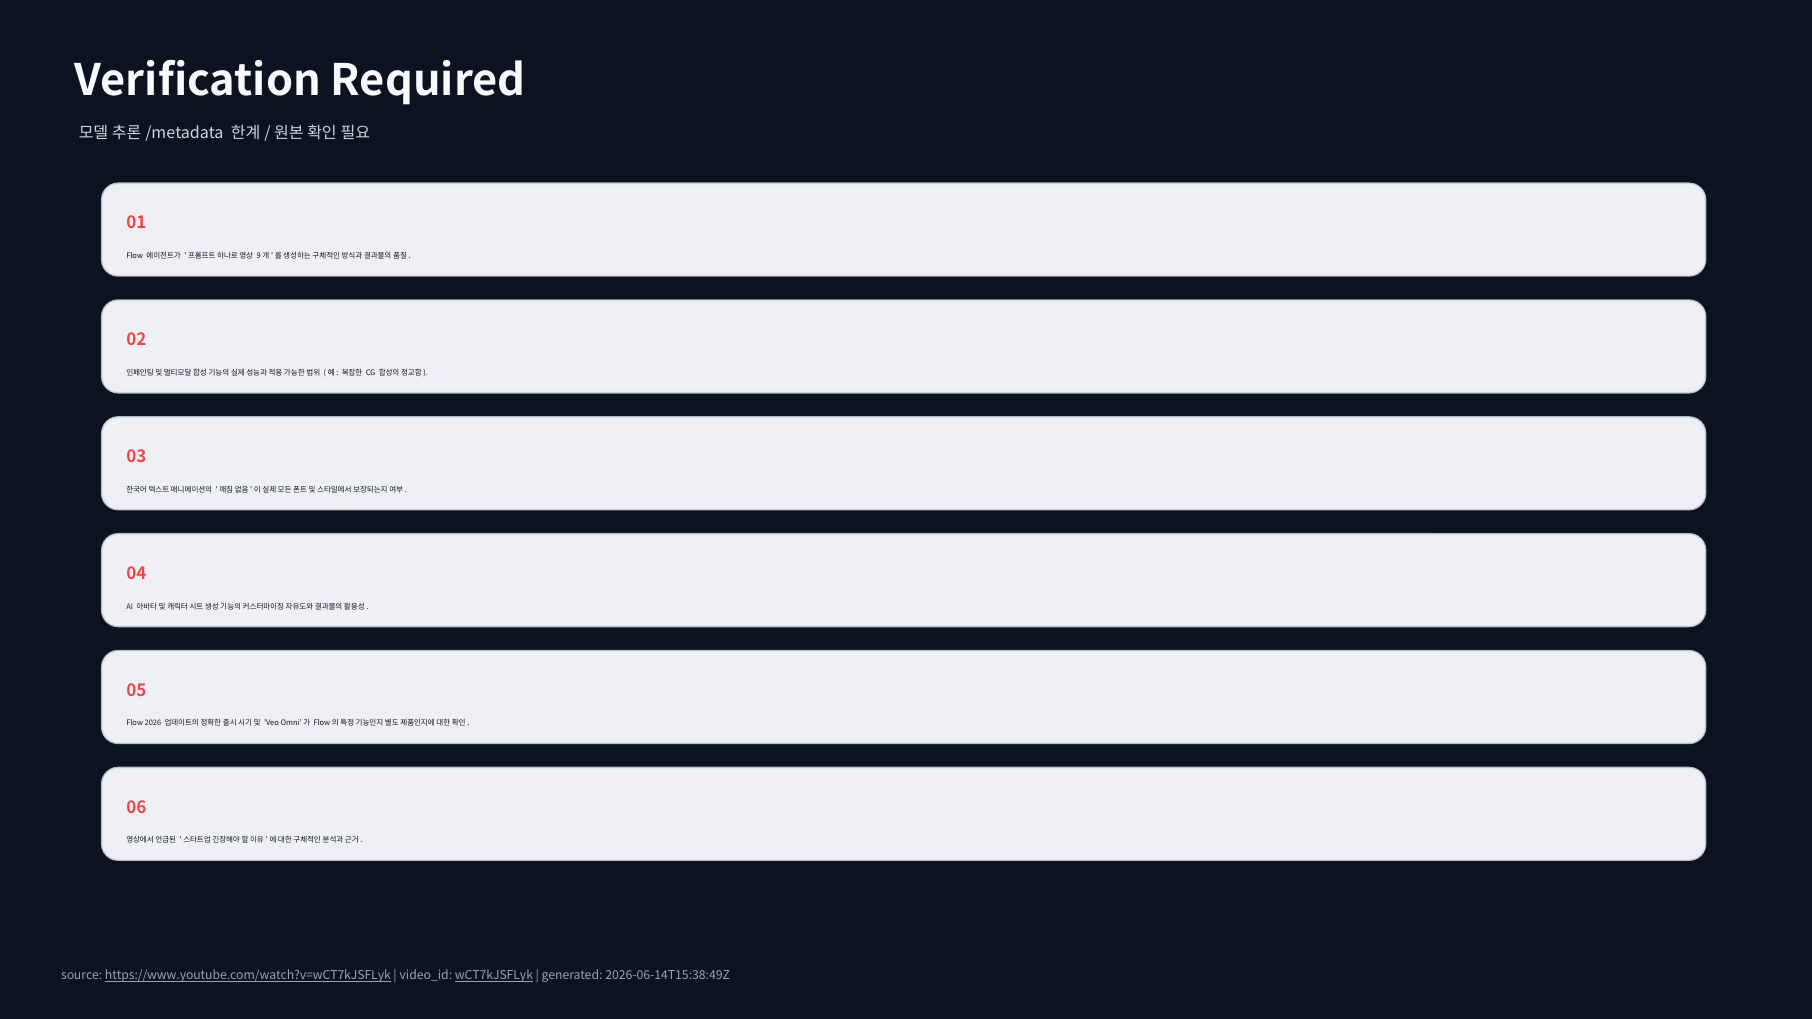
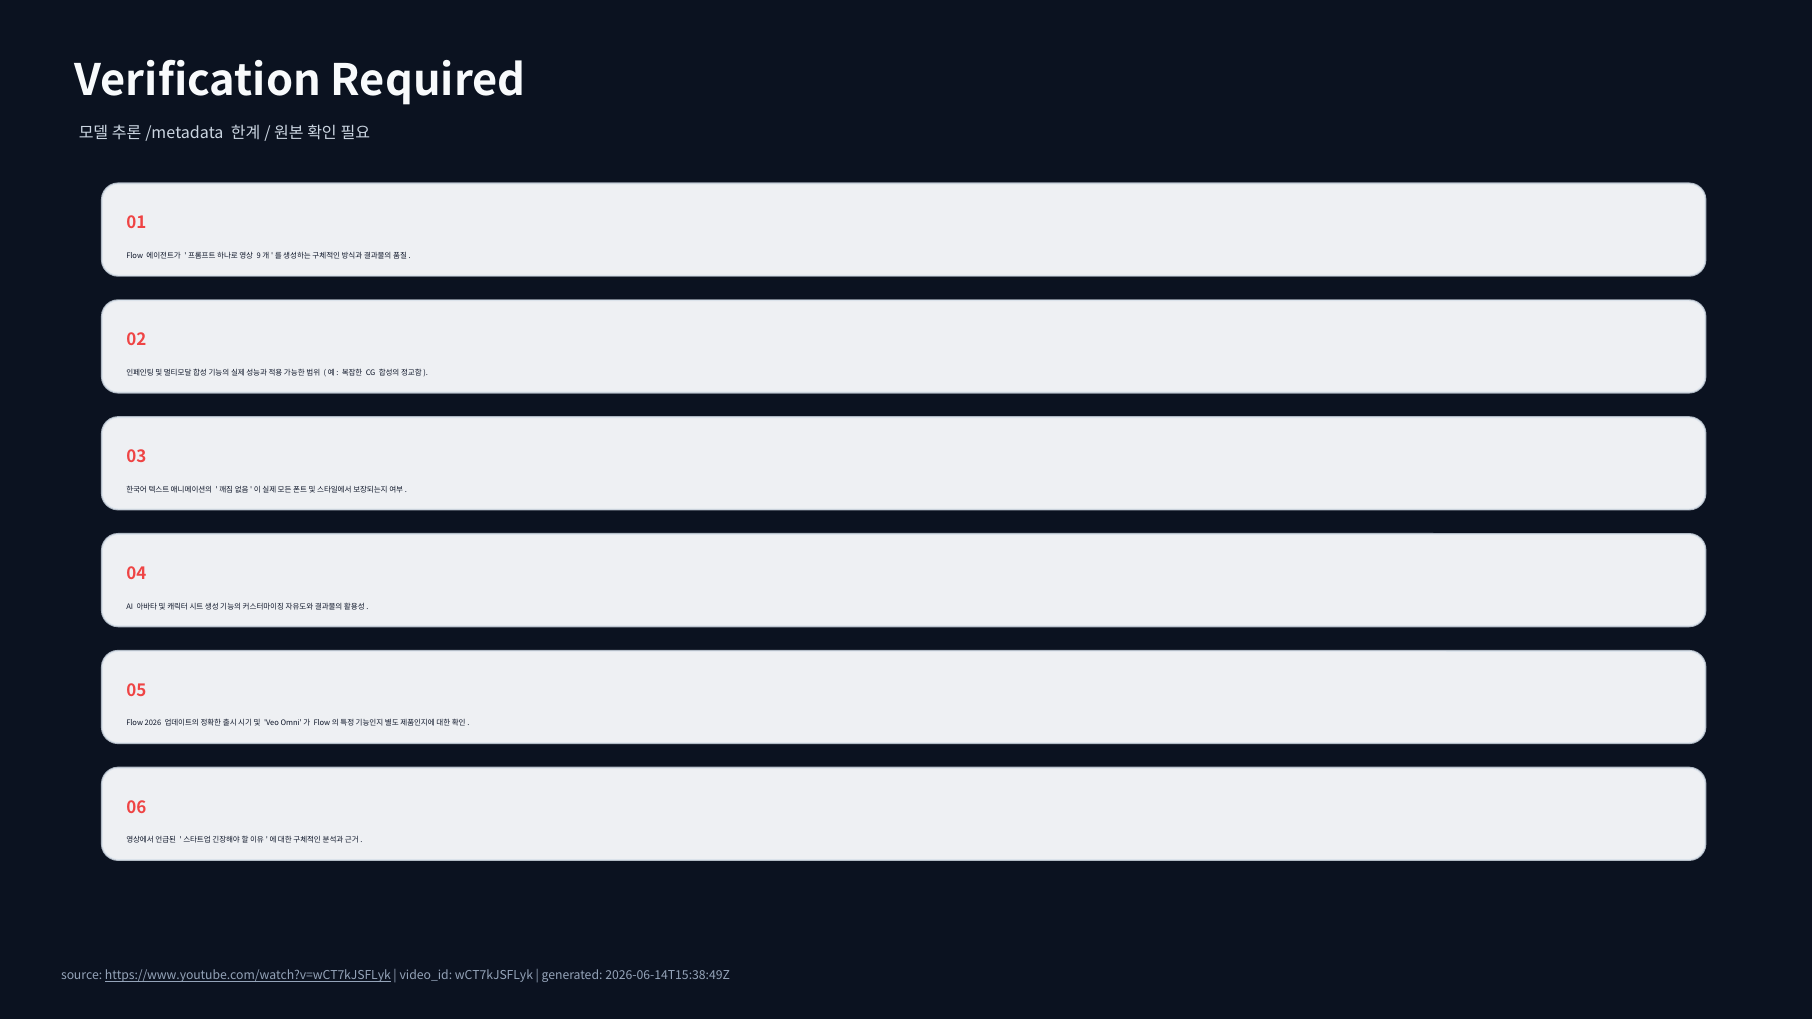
wCT7kJSFLyk underline: present -> none
